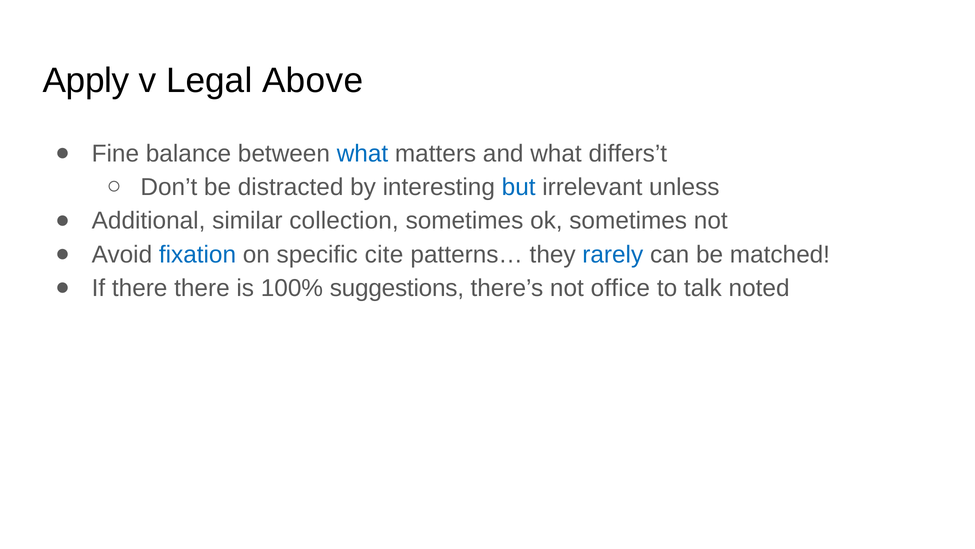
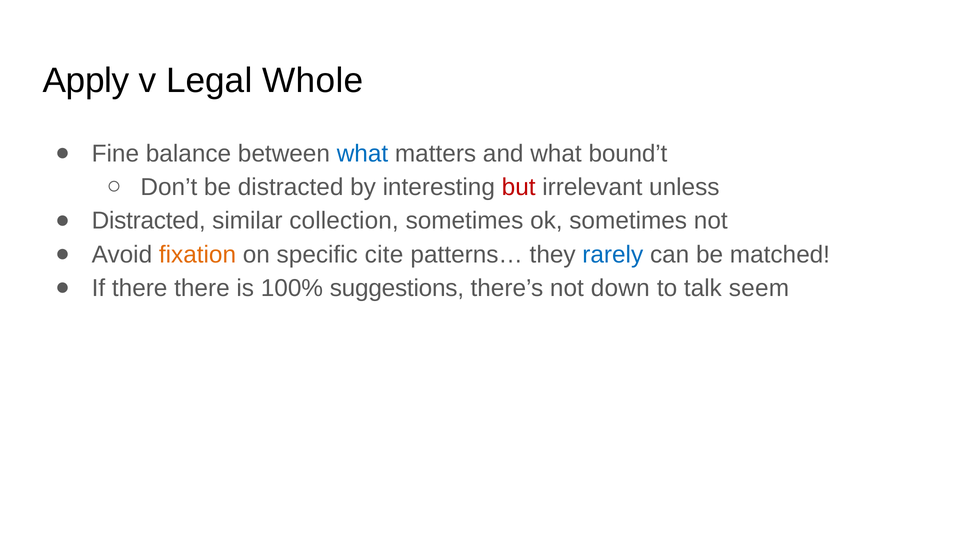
Above: Above -> Whole
differs’t: differs’t -> bound’t
but colour: blue -> red
Additional at (149, 221): Additional -> Distracted
fixation colour: blue -> orange
office: office -> down
noted: noted -> seem
